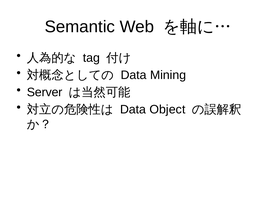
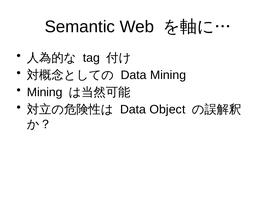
Server at (45, 92): Server -> Mining
